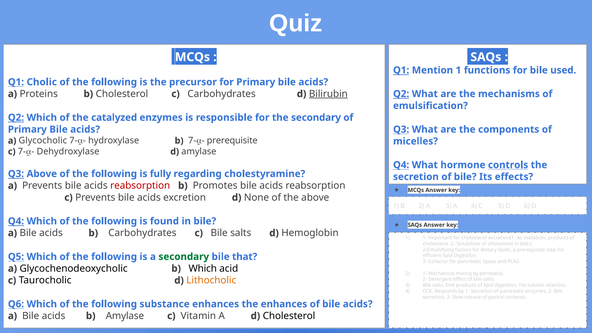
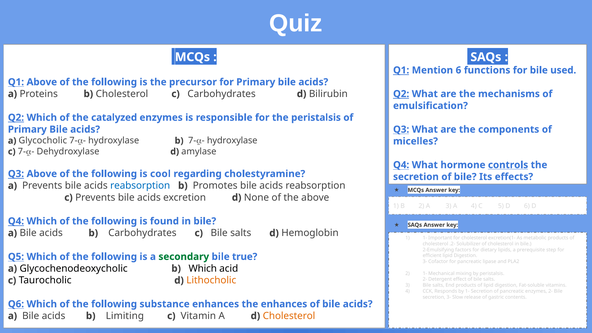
Mention 1: 1 -> 6
Q1 Cholic: Cholic -> Above
Bilirubin underline: present -> none
the secondary: secondary -> peristalsis
prerequisite at (232, 141): prerequisite -> hydroxylase
fully: fully -> cool
reabsorption at (140, 186) colour: red -> blue
that: that -> true
b Amylase: Amylase -> Limiting
Cholesterol at (289, 316) colour: black -> orange
